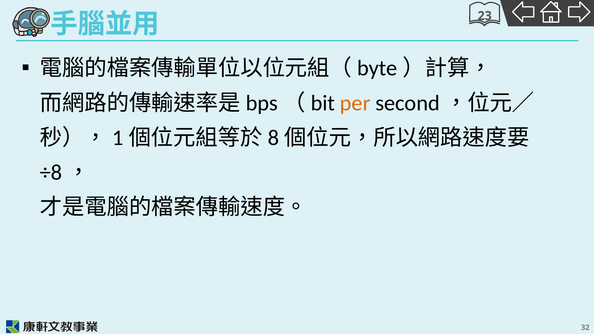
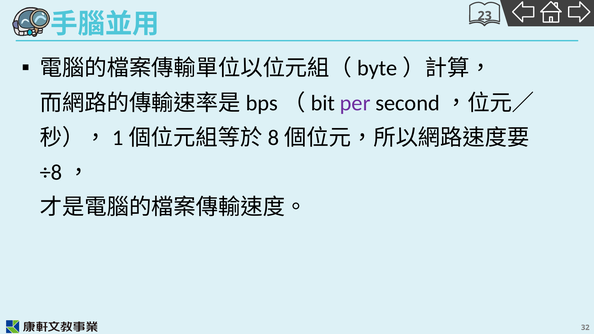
per colour: orange -> purple
